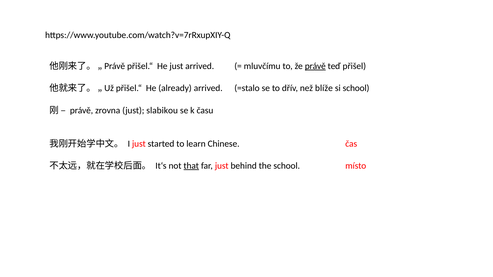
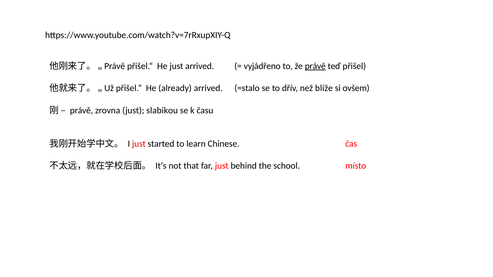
mluvčímu: mluvčímu -> vyjádřeno
si school: school -> ovšem
that underline: present -> none
